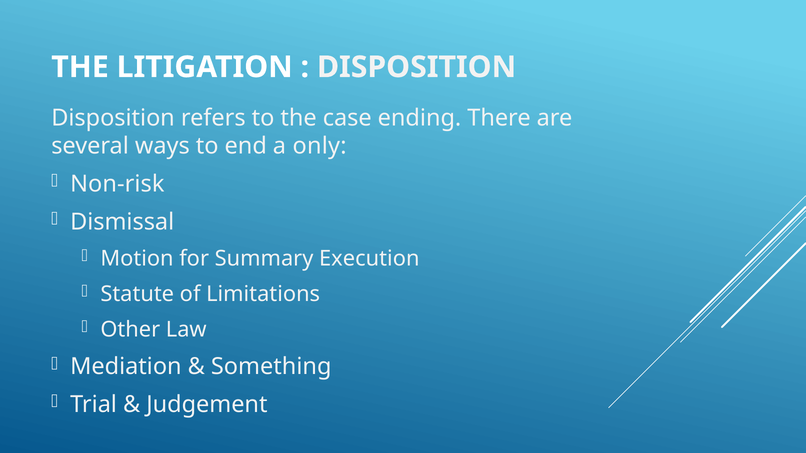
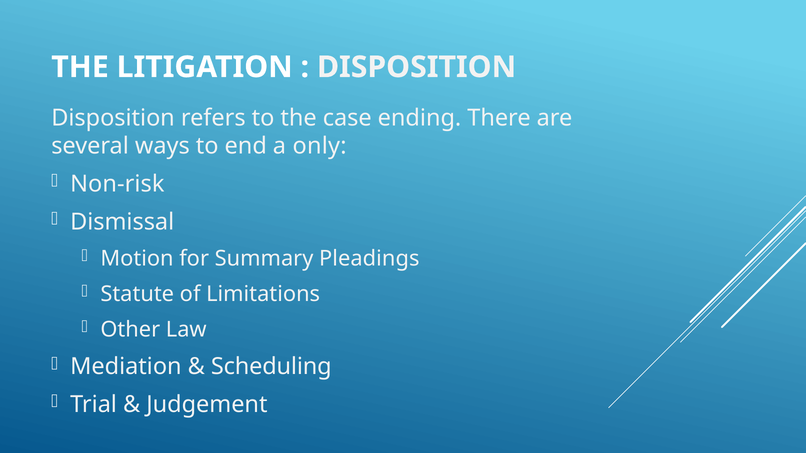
Execution: Execution -> Pleadings
Something: Something -> Scheduling
